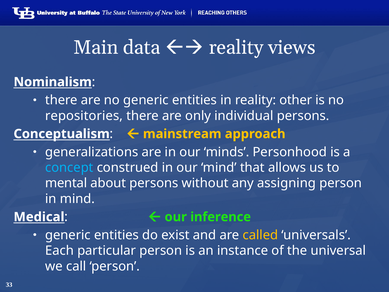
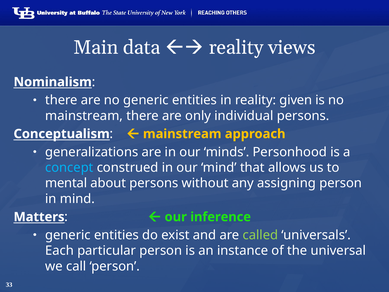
other: other -> given
repositories at (84, 116): repositories -> mainstream
Medical: Medical -> Matters
called colour: yellow -> light green
